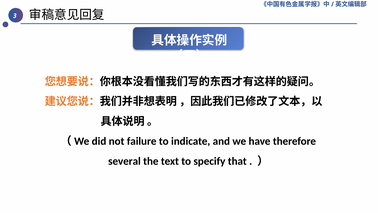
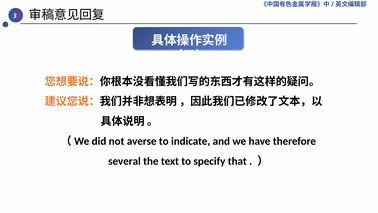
failure: failure -> averse
